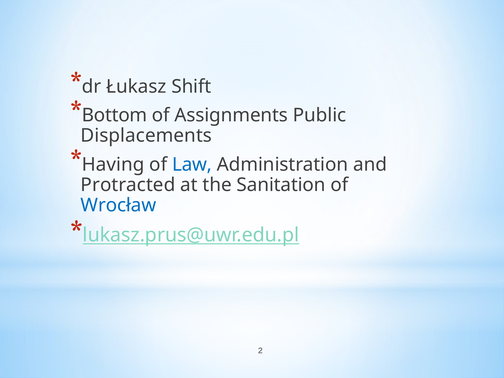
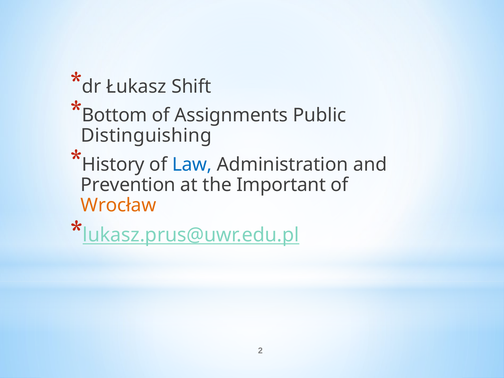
Displacements: Displacements -> Distinguishing
Having: Having -> History
Protracted: Protracted -> Prevention
Sanitation: Sanitation -> Important
Wrocław colour: blue -> orange
